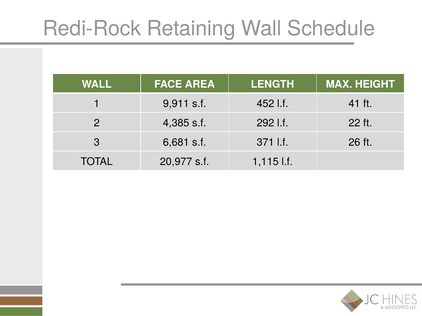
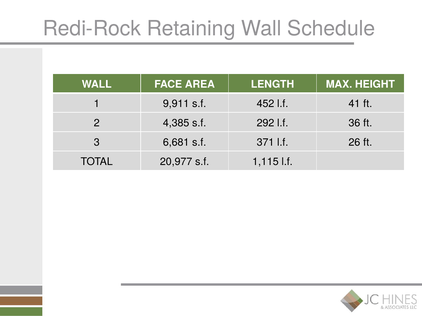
22: 22 -> 36
